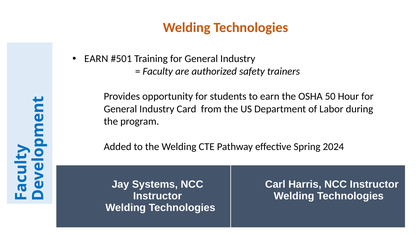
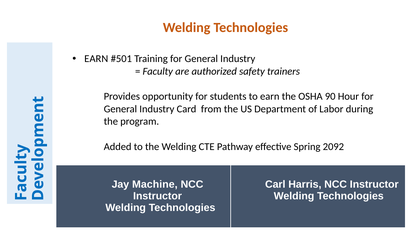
50: 50 -> 90
2024: 2024 -> 2092
Systems: Systems -> Machine
